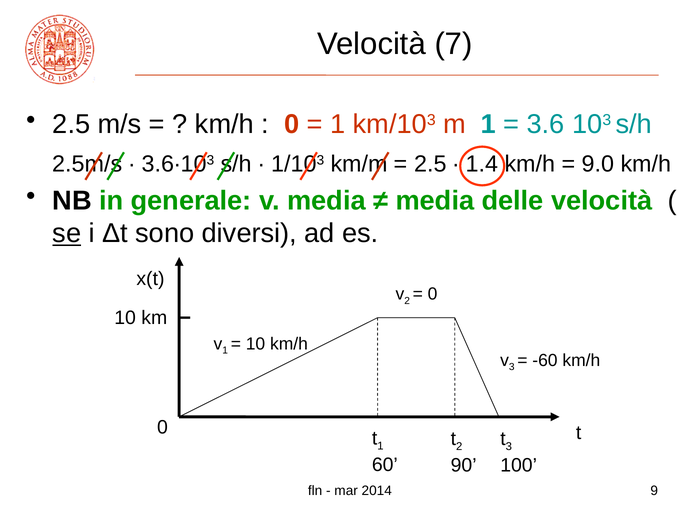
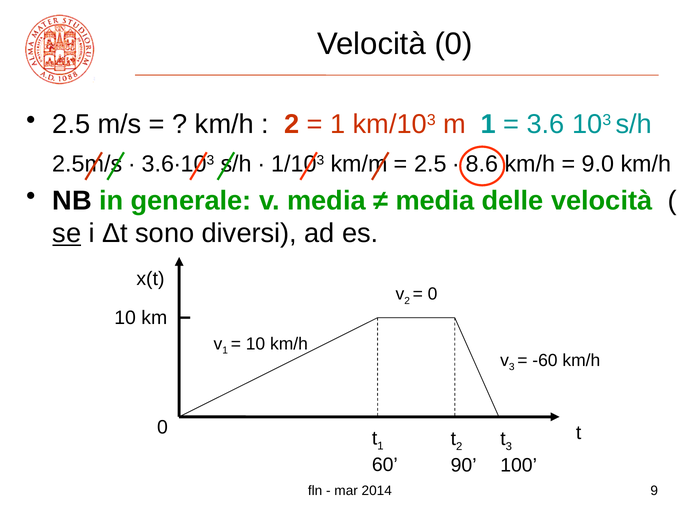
Velocità 7: 7 -> 0
0 at (292, 124): 0 -> 2
1.4: 1.4 -> 8.6
